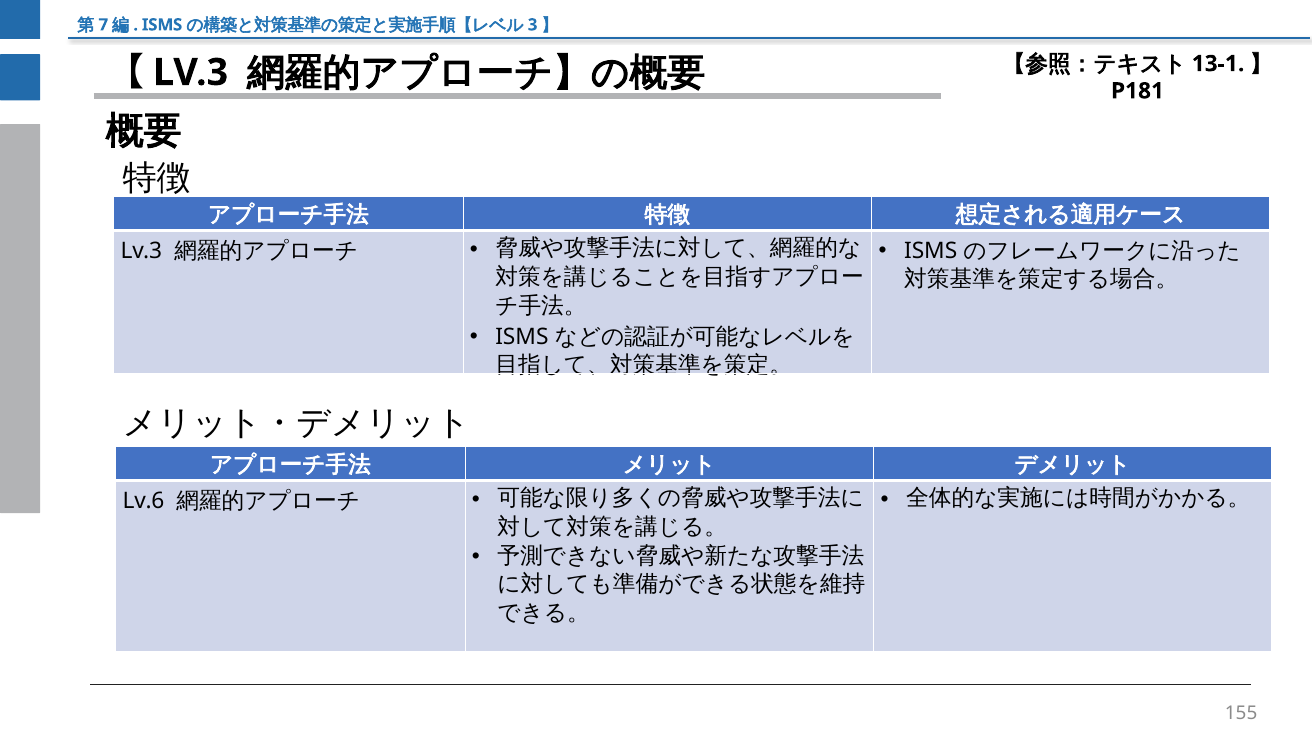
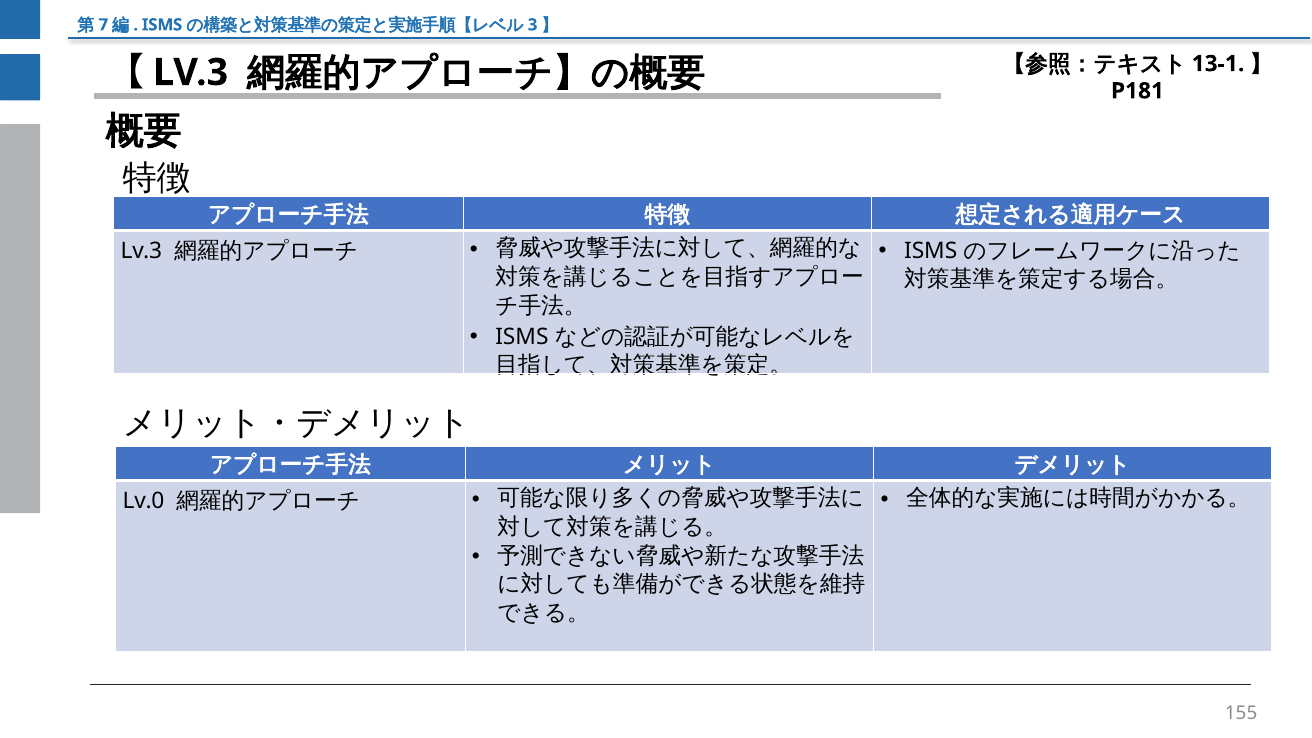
Lv.6: Lv.6 -> Lv.0
